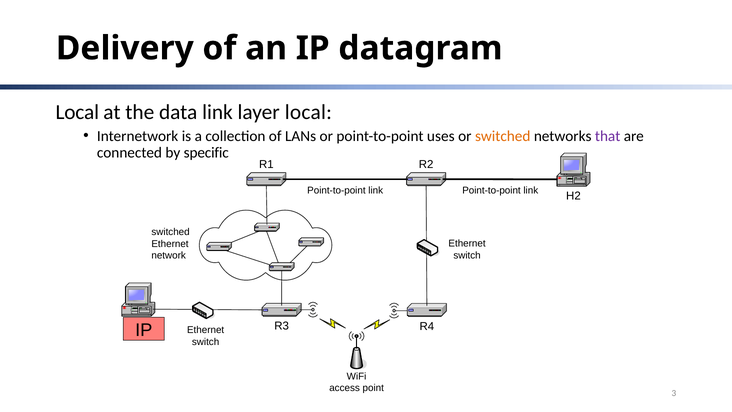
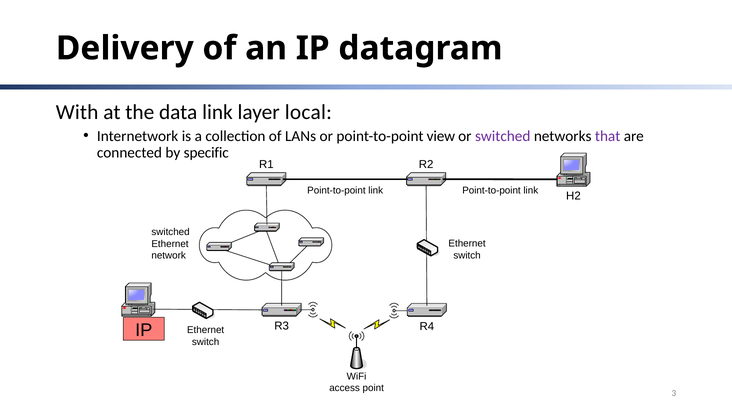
Local at (77, 112): Local -> With
uses: uses -> view
switched at (503, 136) colour: orange -> purple
